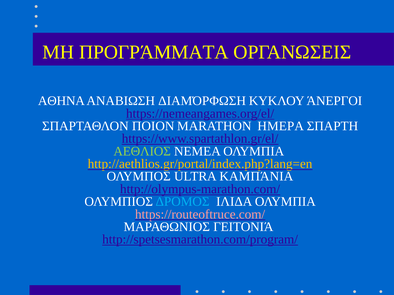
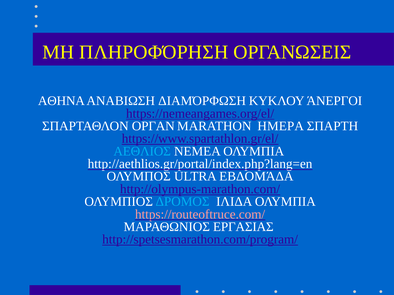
ΠΡΟΓΡΆΜΜΑΤΑ: ΠΡΟΓΡΆΜΜΑΤΑ -> ΠΛΗΡΟΦΌΡΗΣΗ
ΠΟΙΟΝ: ΠΟΙΟΝ -> ΟΡΓΑΝ
ΑΕΘΛΙΟΣ colour: light green -> light blue
http://aethlios.gr/portal/index.php?lang=en colour: yellow -> white
ΚΑΜΠΆΝΙΑ: ΚΑΜΠΆΝΙΑ -> ΕΒΔΟΜΆΔΑ
ΓΕΙΤΟΝΙΆ: ΓΕΙΤΟΝΙΆ -> ΕΡΓΑΣΙΑΣ
